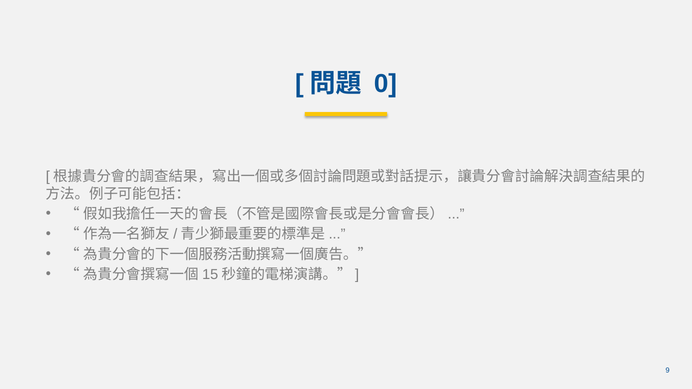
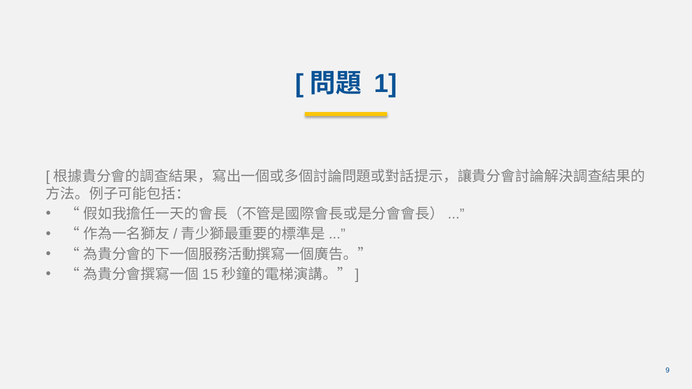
0: 0 -> 1
